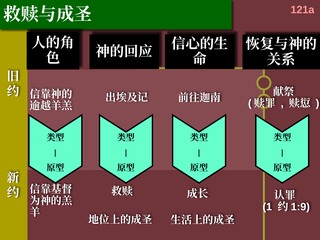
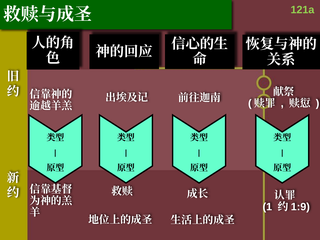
121a colour: pink -> light green
